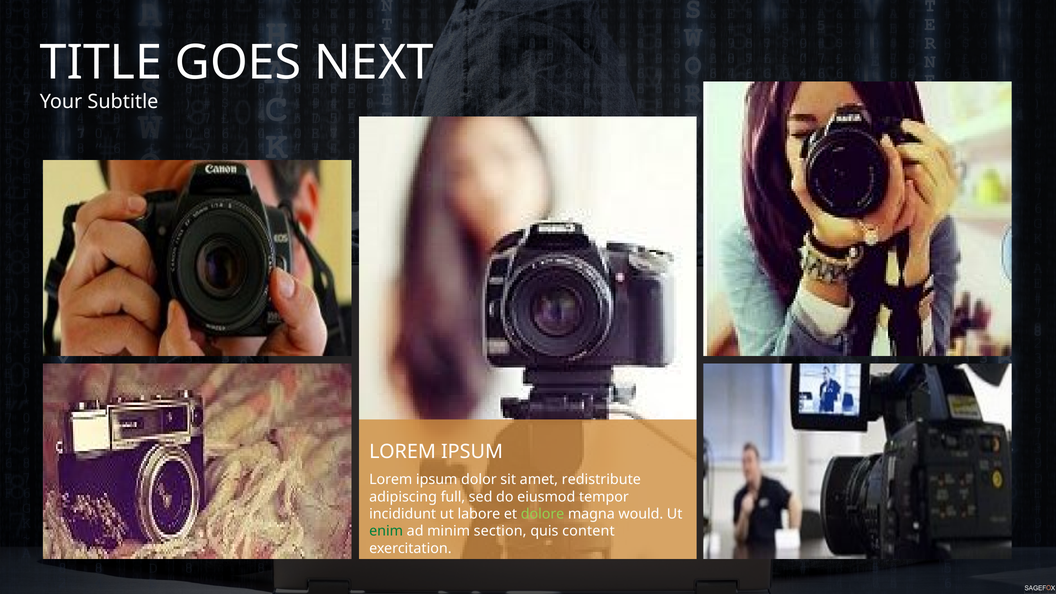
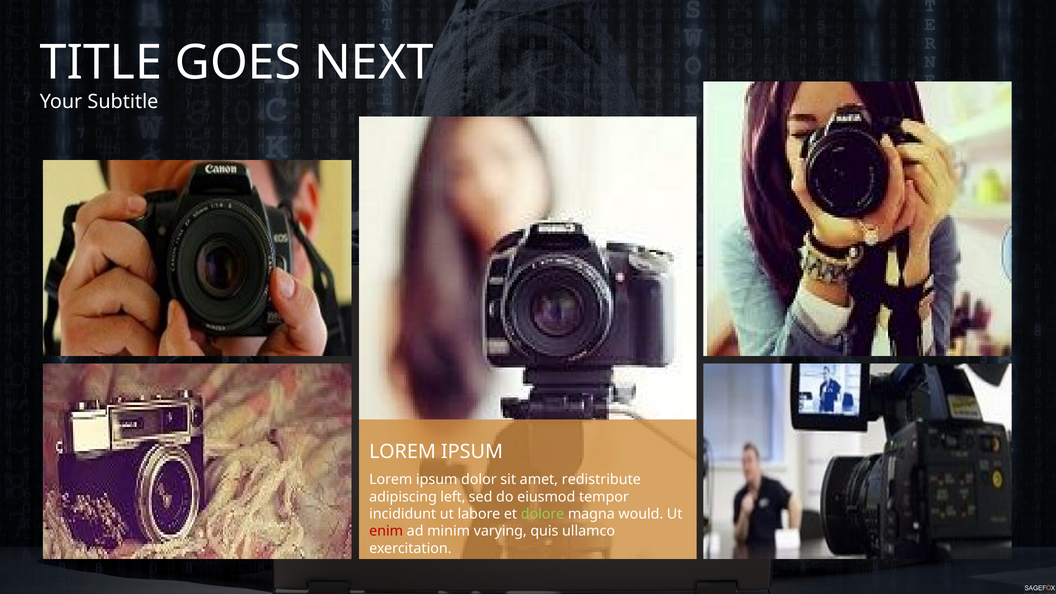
full: full -> left
enim colour: green -> red
section: section -> varying
content: content -> ullamco
